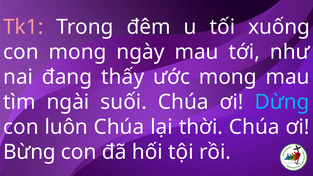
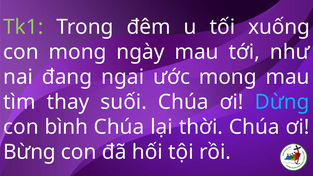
Tk1 colour: pink -> light green
thấy: thấy -> ngai
ngài: ngài -> thay
luôn: luôn -> bình
